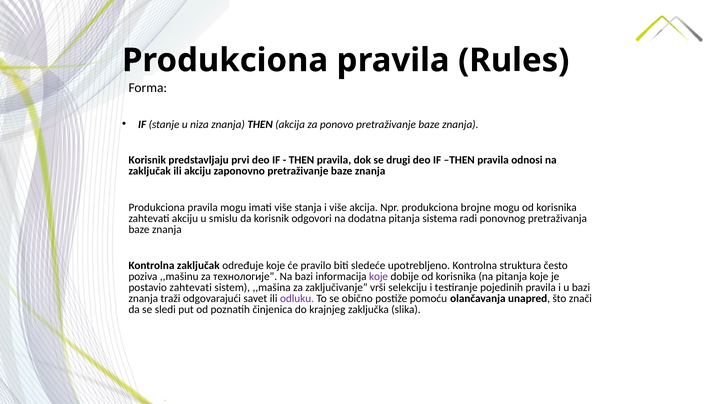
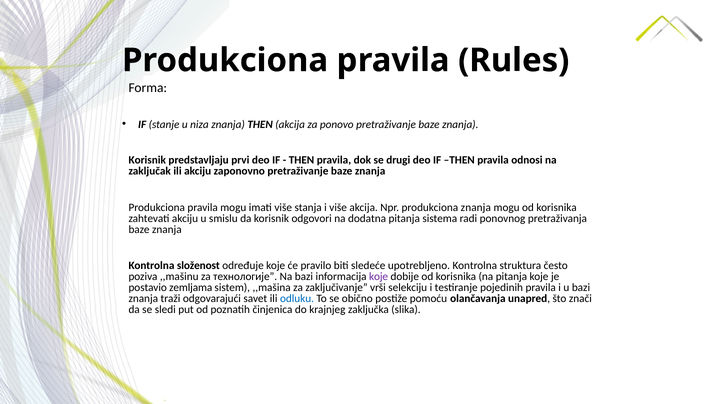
produkciona brojne: brojne -> znanja
Kontrolna zaključak: zaključak -> složenost
postavio zahtevati: zahtevati -> zemljama
odluku colour: purple -> blue
